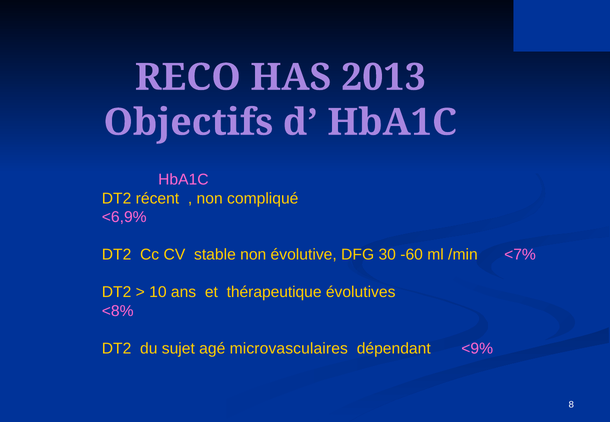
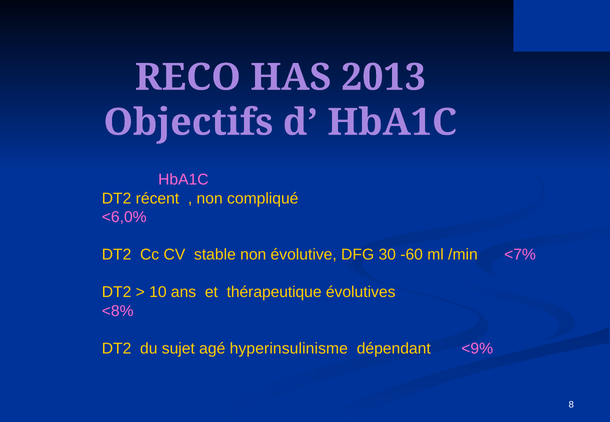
<6,9%: <6,9% -> <6,0%
microvasculaires: microvasculaires -> hyperinsulinisme
